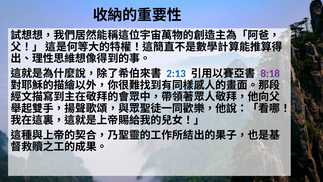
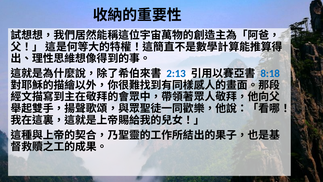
8:18 colour: purple -> blue
